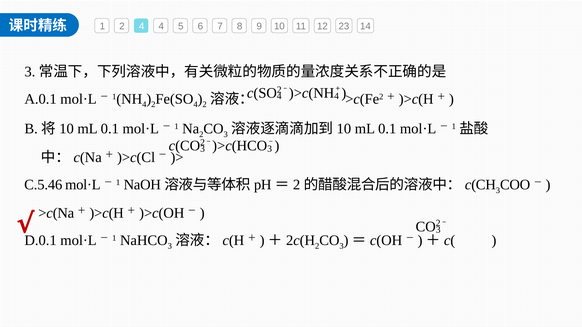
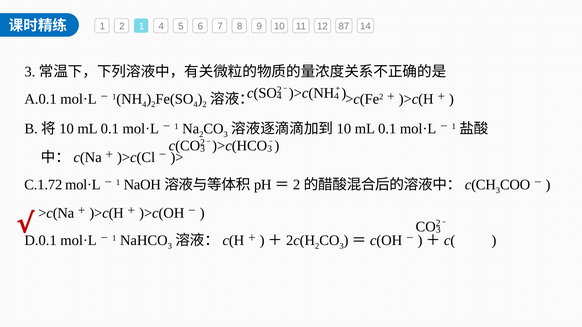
2 4: 4 -> 1
23: 23 -> 87
C.5.46: C.5.46 -> C.1.72
